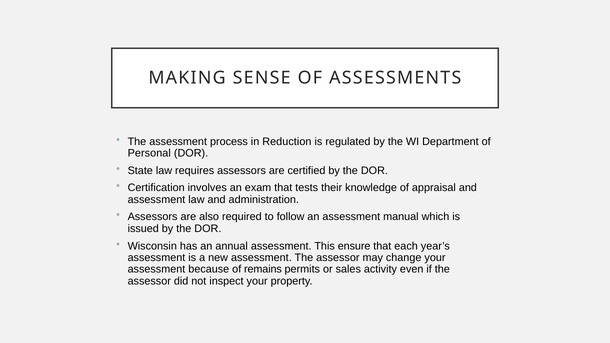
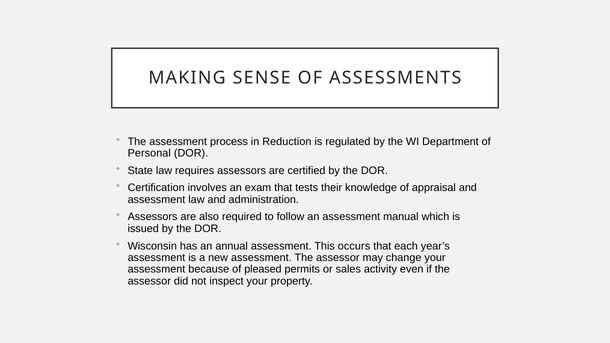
ensure: ensure -> occurs
remains: remains -> pleased
